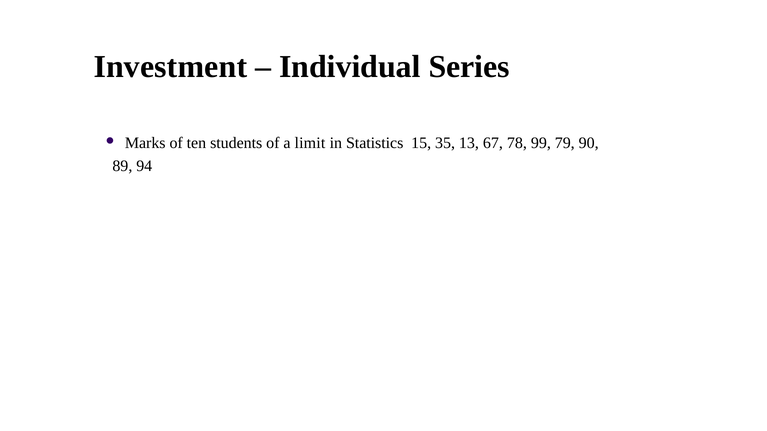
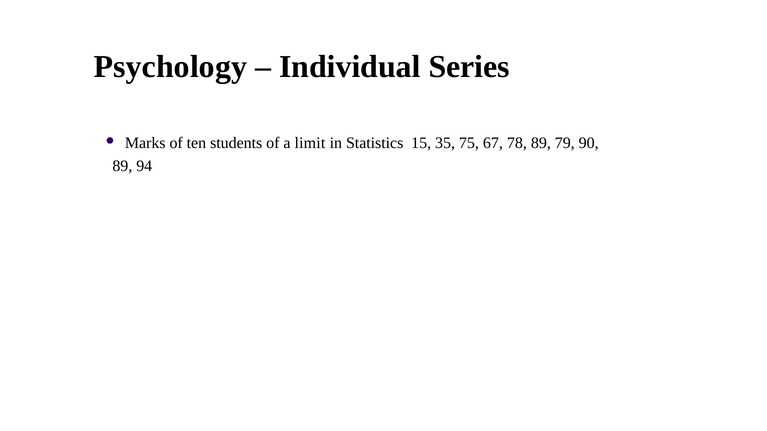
Investment: Investment -> Psychology
13: 13 -> 75
78 99: 99 -> 89
